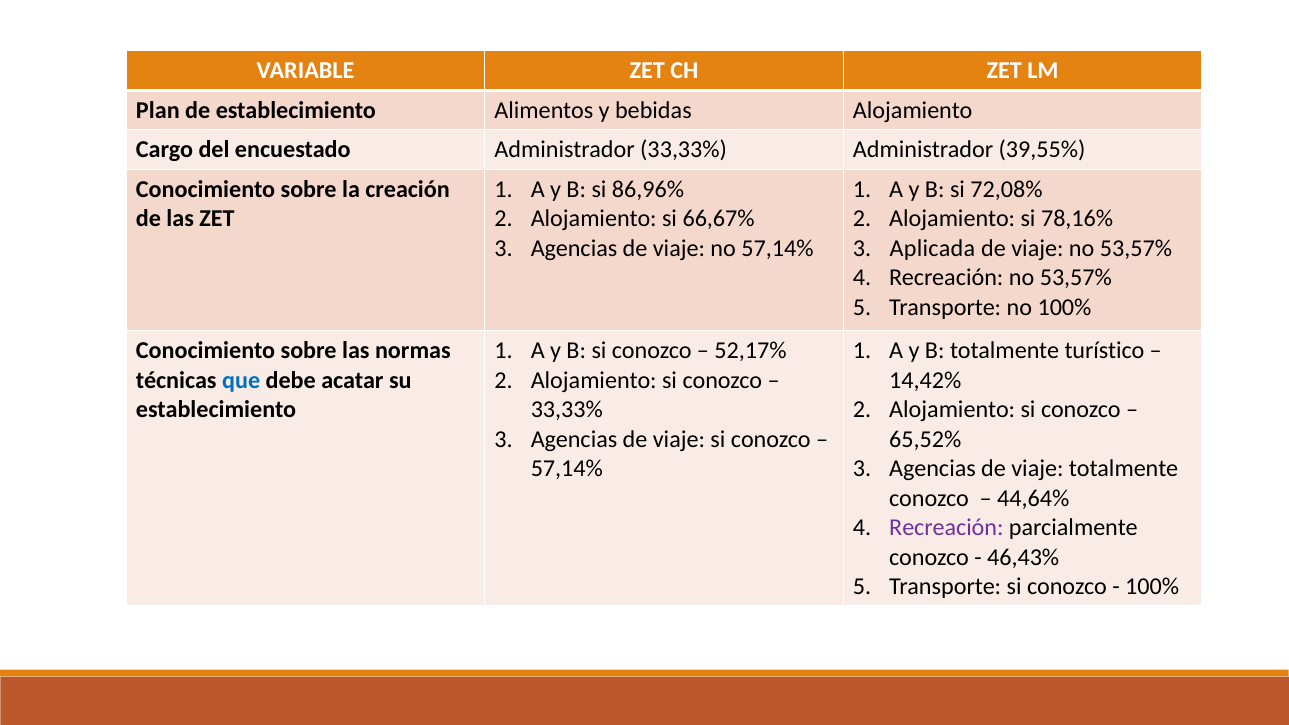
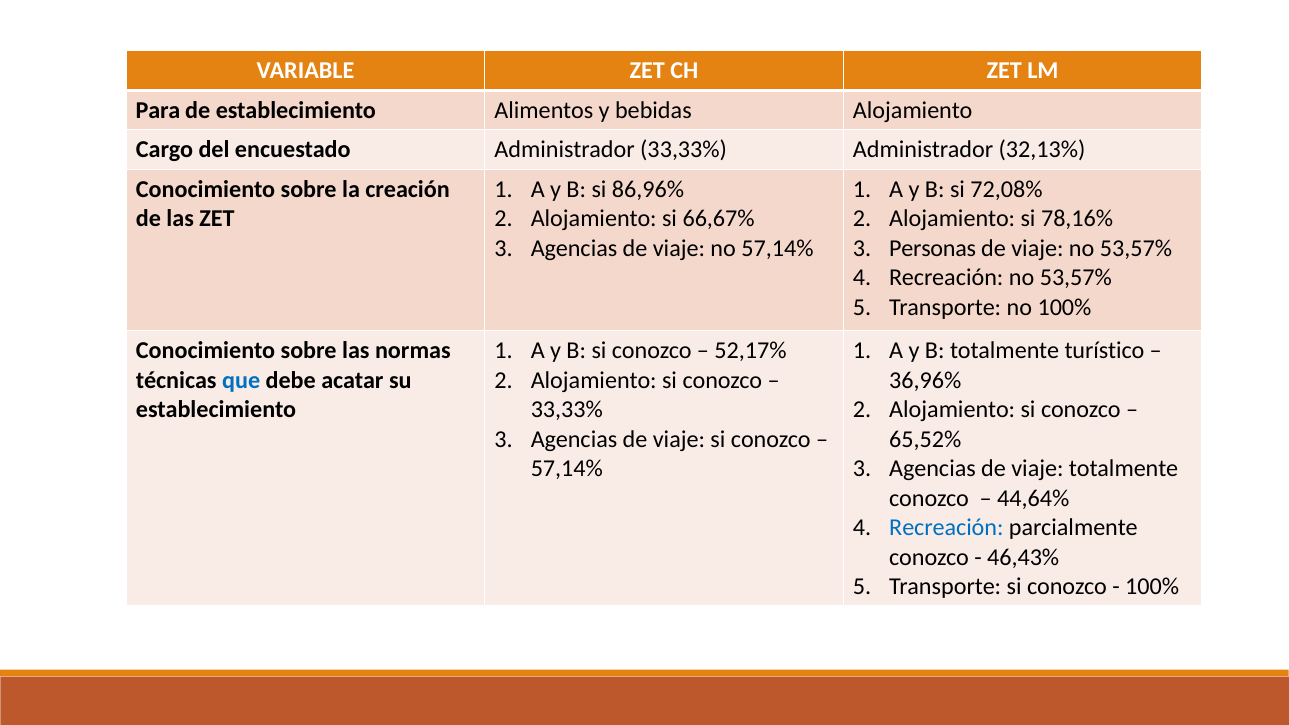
Plan: Plan -> Para
39,55%: 39,55% -> 32,13%
Aplicada: Aplicada -> Personas
14,42%: 14,42% -> 36,96%
Recreación at (946, 528) colour: purple -> blue
